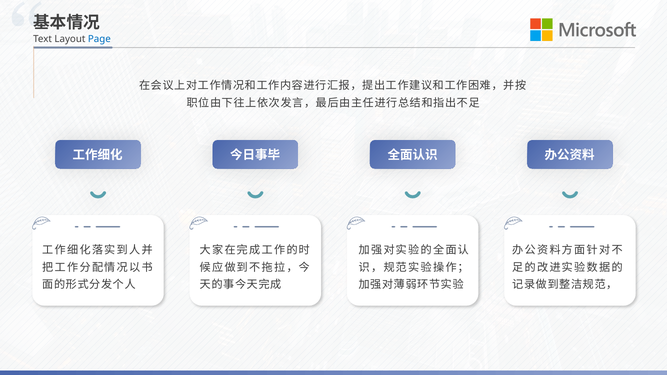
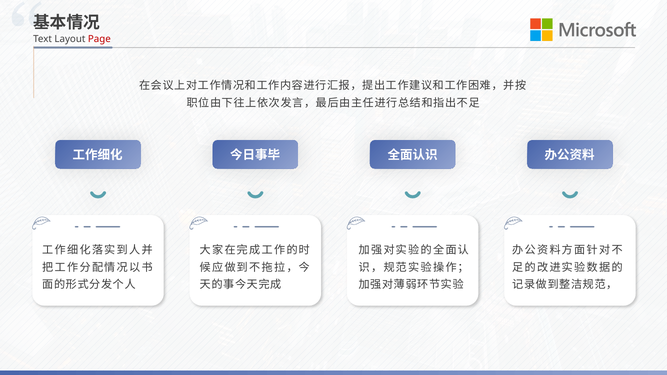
Page colour: blue -> red
